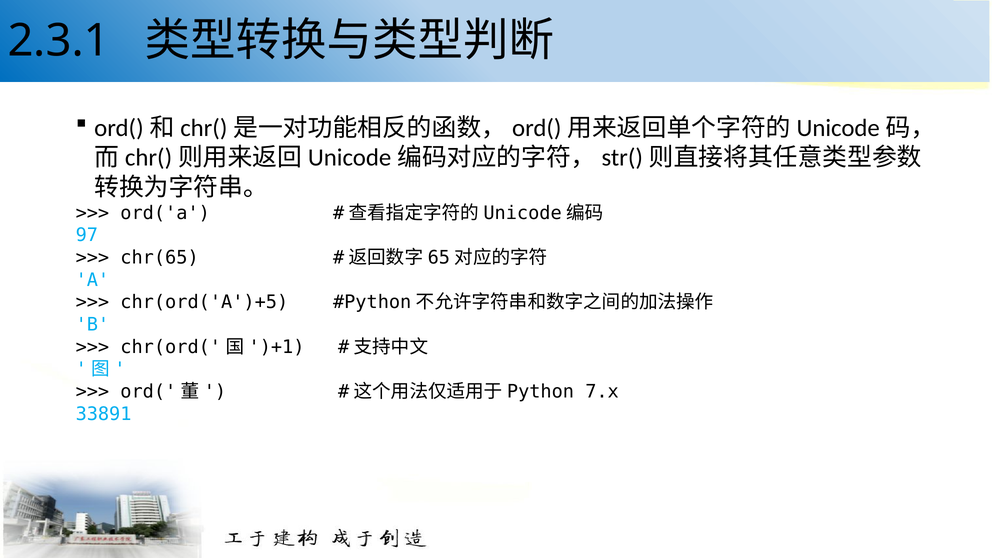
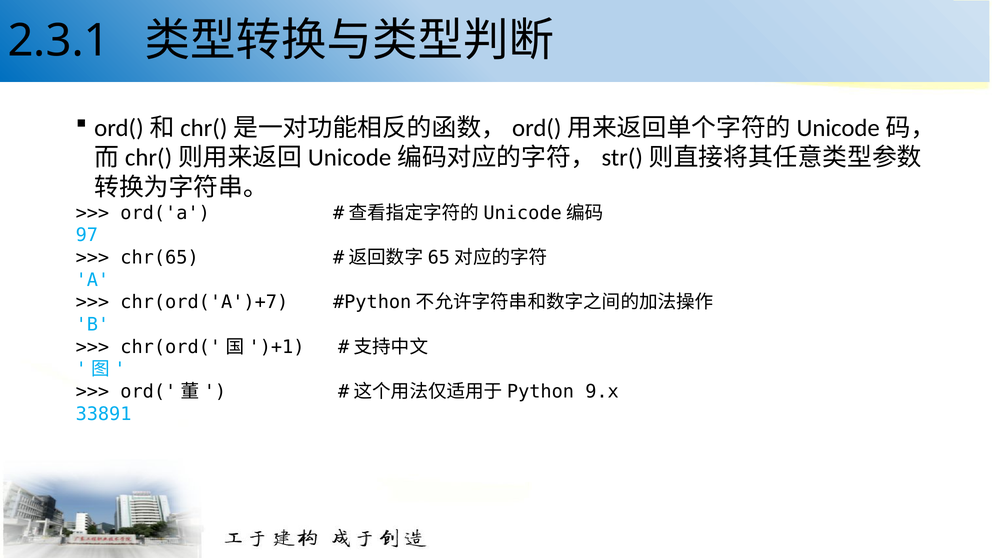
chr(ord('A')+5: chr(ord('A')+5 -> chr(ord('A')+7
7.x: 7.x -> 9.x
